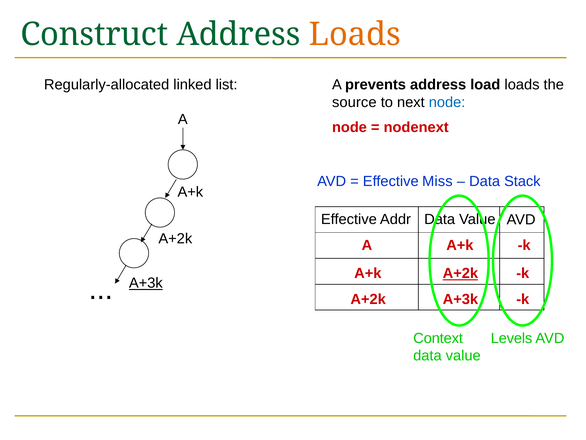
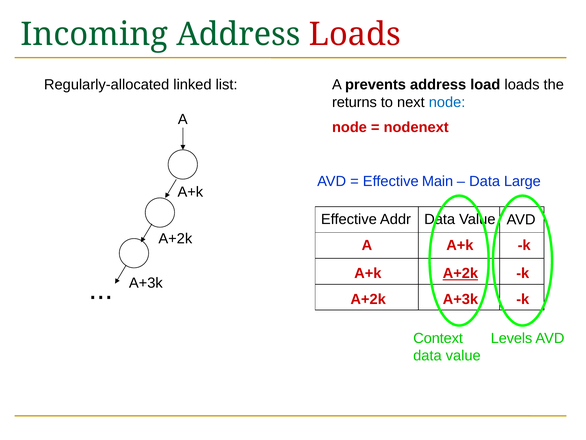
Construct: Construct -> Incoming
Loads at (355, 34) colour: orange -> red
source: source -> returns
Miss: Miss -> Main
Stack: Stack -> Large
A+3k at (146, 283) underline: present -> none
